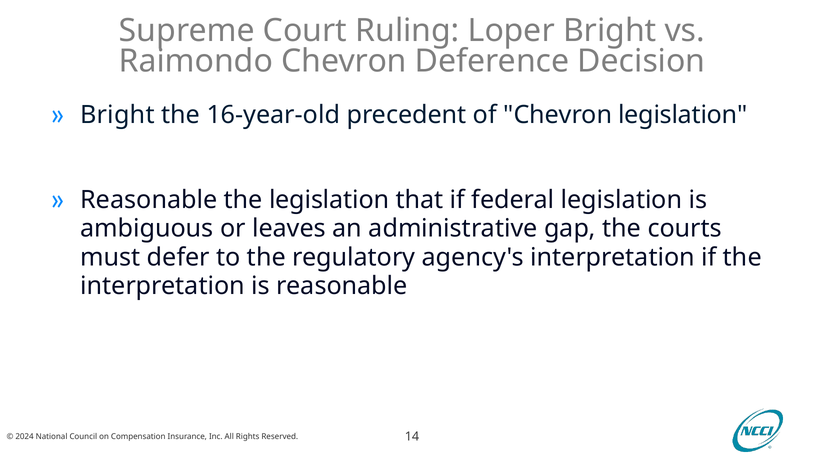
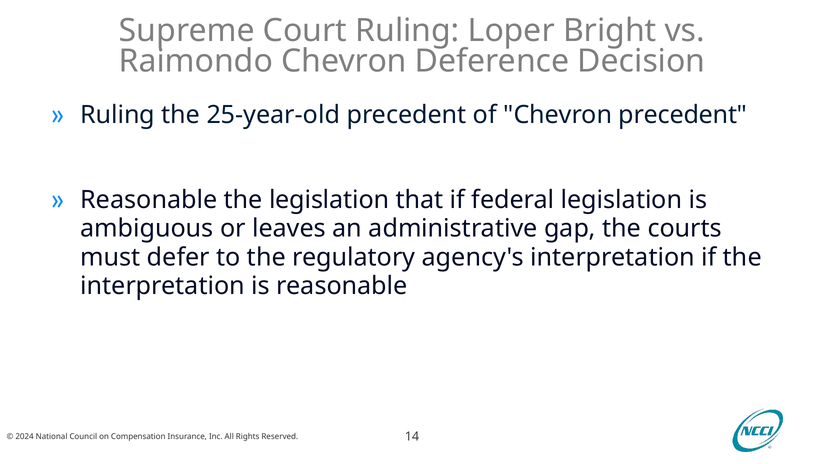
Bright at (118, 115): Bright -> Ruling
16-year-old: 16-year-old -> 25-year-old
Chevron legislation: legislation -> precedent
